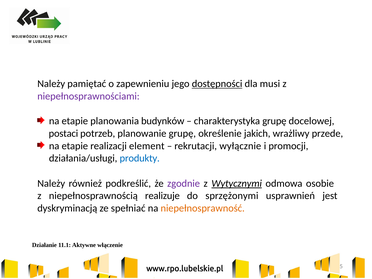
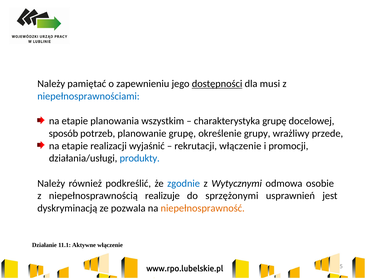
niepełnosprawnościami colour: purple -> blue
budynków: budynków -> wszystkim
postaci: postaci -> sposób
jakich: jakich -> grupy
element: element -> wyjaśnić
rekrutacji wyłącznie: wyłącznie -> włączenie
zgodnie colour: purple -> blue
Wytycznymi underline: present -> none
spełniać: spełniać -> pozwala
